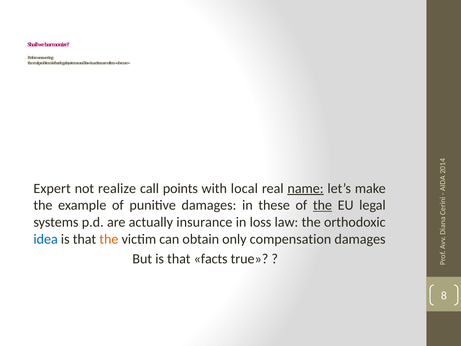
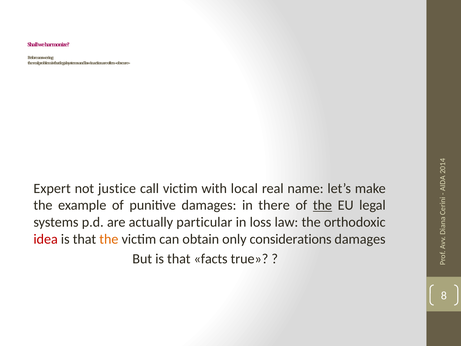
realize: realize -> justice
call points: points -> victim
name underline: present -> none
these: these -> there
insurance: insurance -> particular
idea colour: blue -> red
compensation: compensation -> considerations
